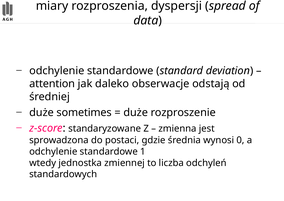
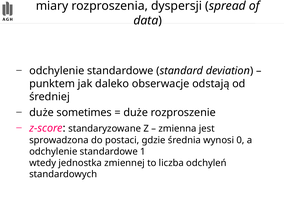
attention: attention -> punktem
